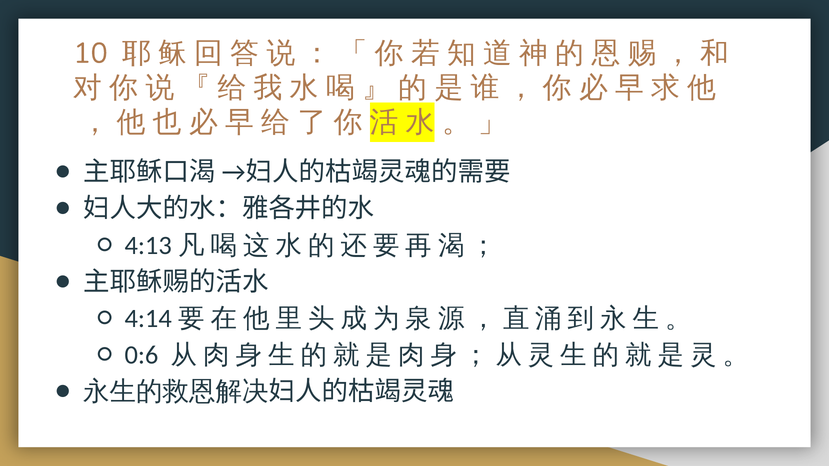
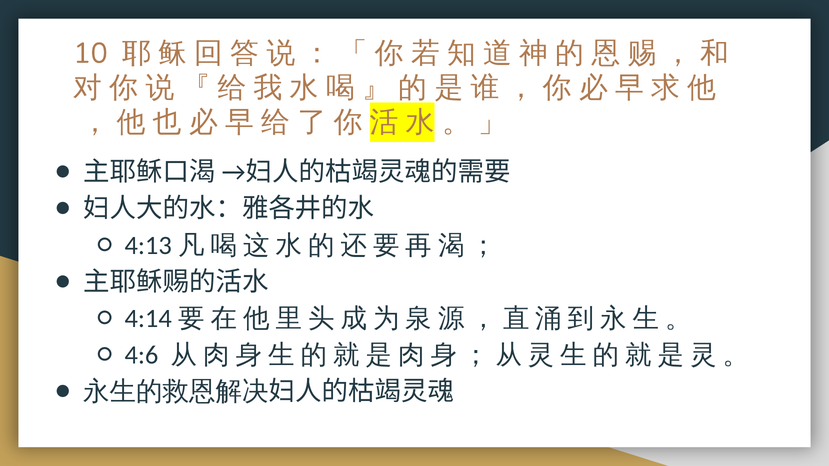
0:6: 0:6 -> 4:6
